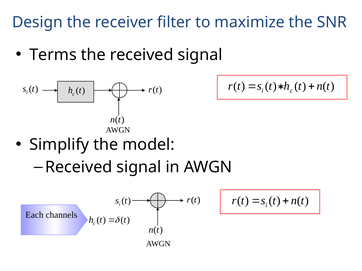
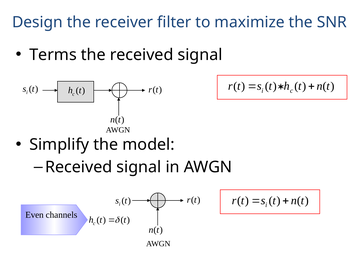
Each: Each -> Even
